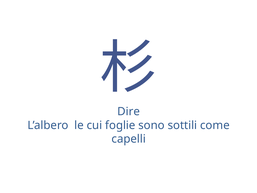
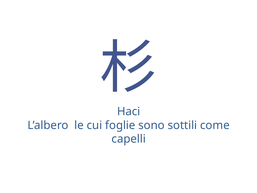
Dire: Dire -> Haci
